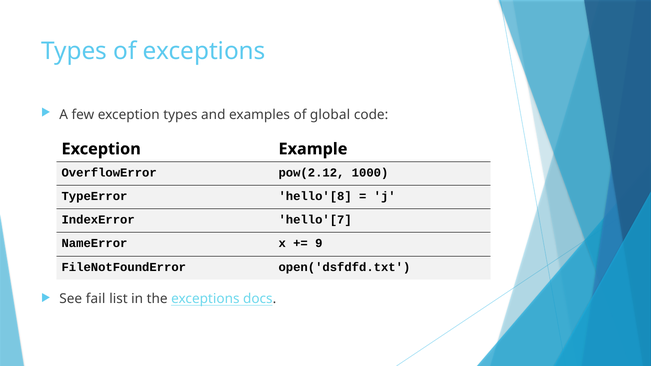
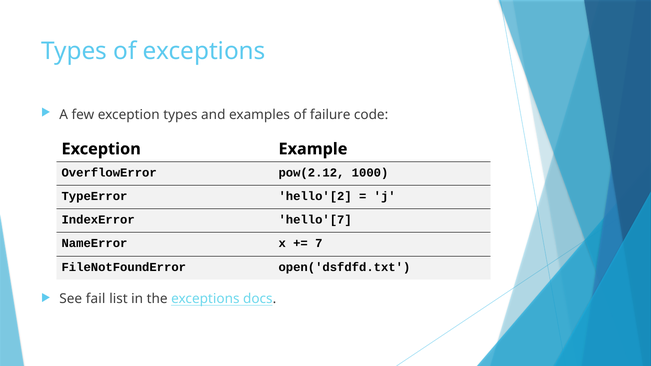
global: global -> failure
hello'[8: hello'[8 -> hello'[2
9: 9 -> 7
